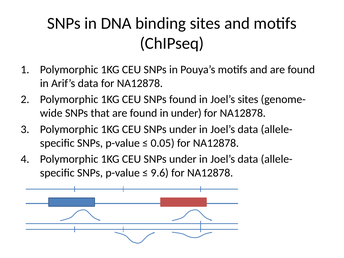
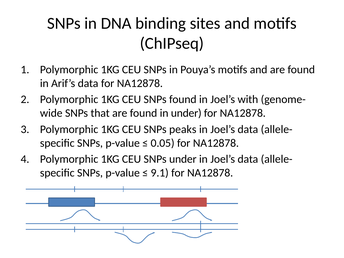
Joel’s sites: sites -> with
under at (183, 129): under -> peaks
9.6: 9.6 -> 9.1
